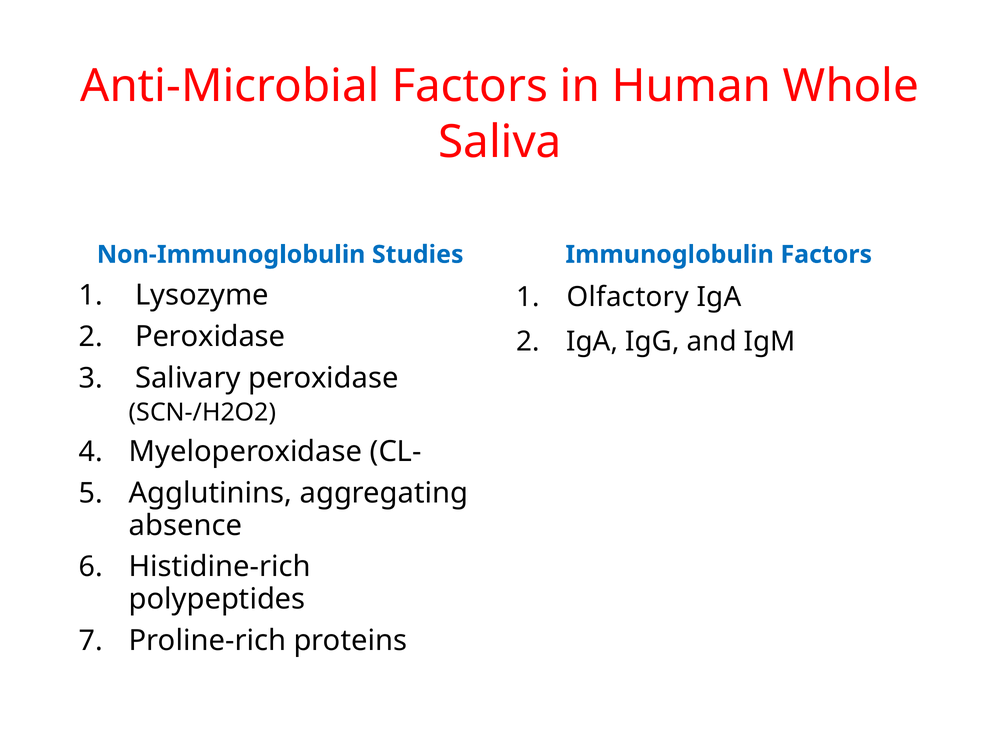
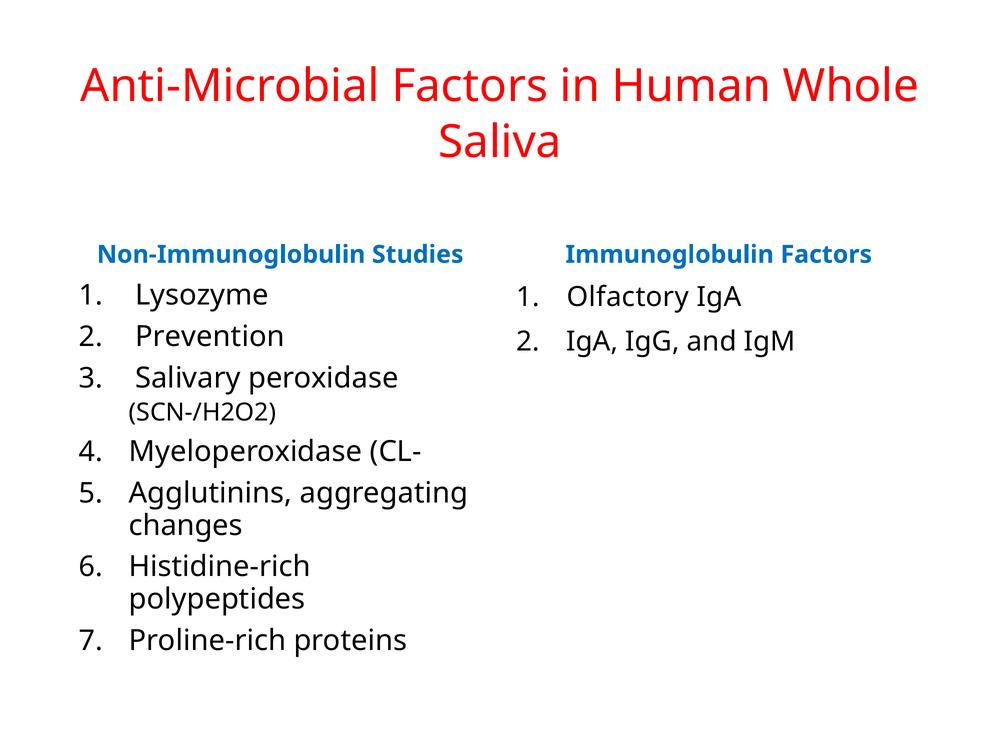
Peroxidase at (210, 337): Peroxidase -> Prevention
absence: absence -> changes
